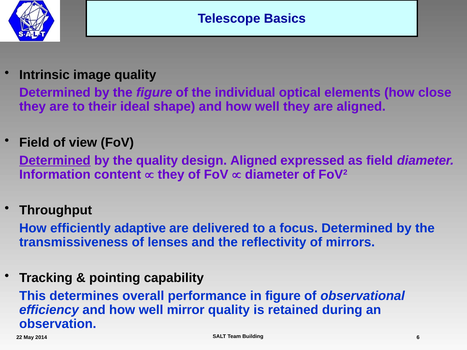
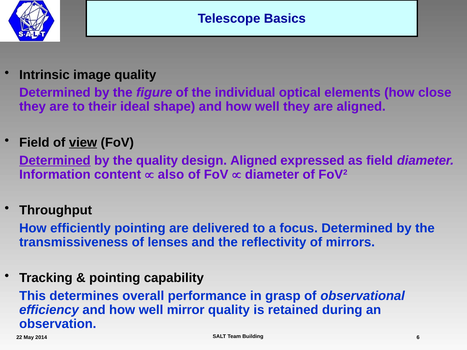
view underline: none -> present
they at (171, 175): they -> also
efficiently adaptive: adaptive -> pointing
in figure: figure -> grasp
